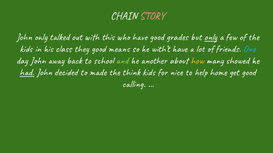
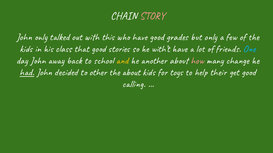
only at (211, 37) underline: present -> none
they: they -> that
means: means -> stories
and colour: light green -> yellow
how colour: yellow -> pink
showed: showed -> change
made: made -> other
the think: think -> about
nice: nice -> toys
home: home -> their
